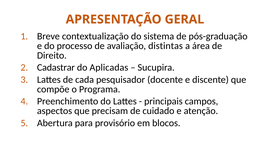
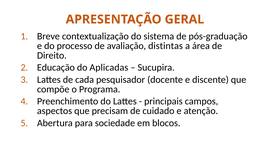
Cadastrar: Cadastrar -> Educação
provisório: provisório -> sociedade
